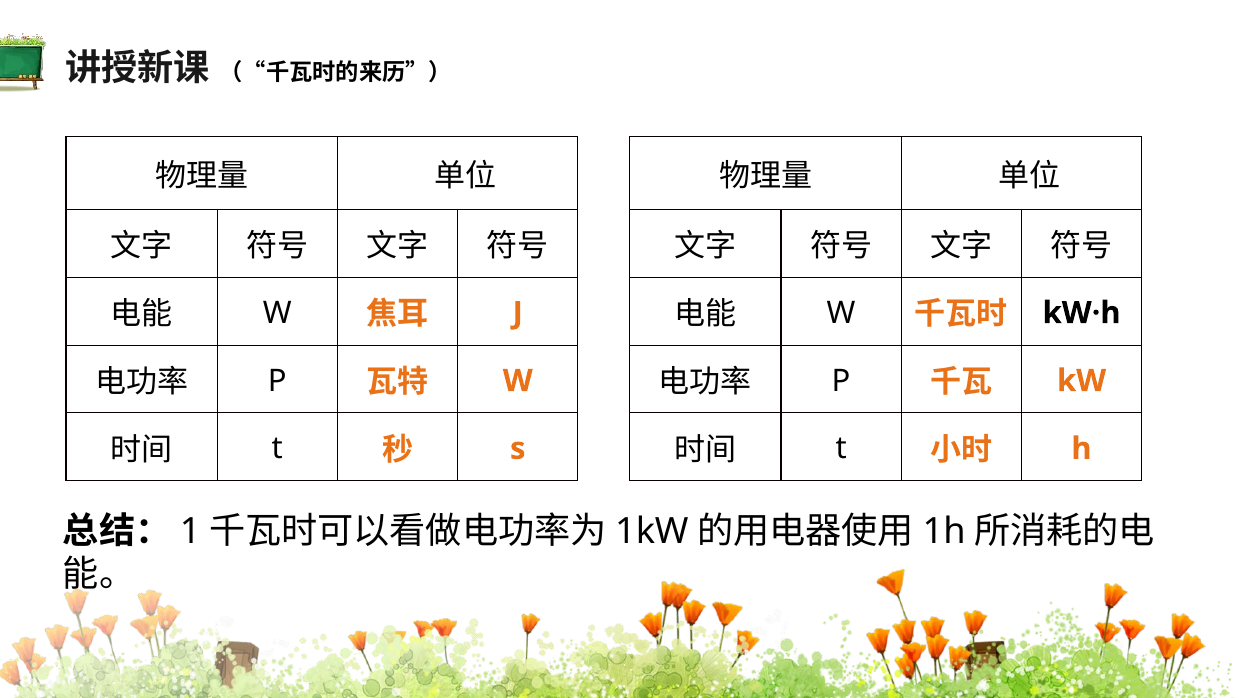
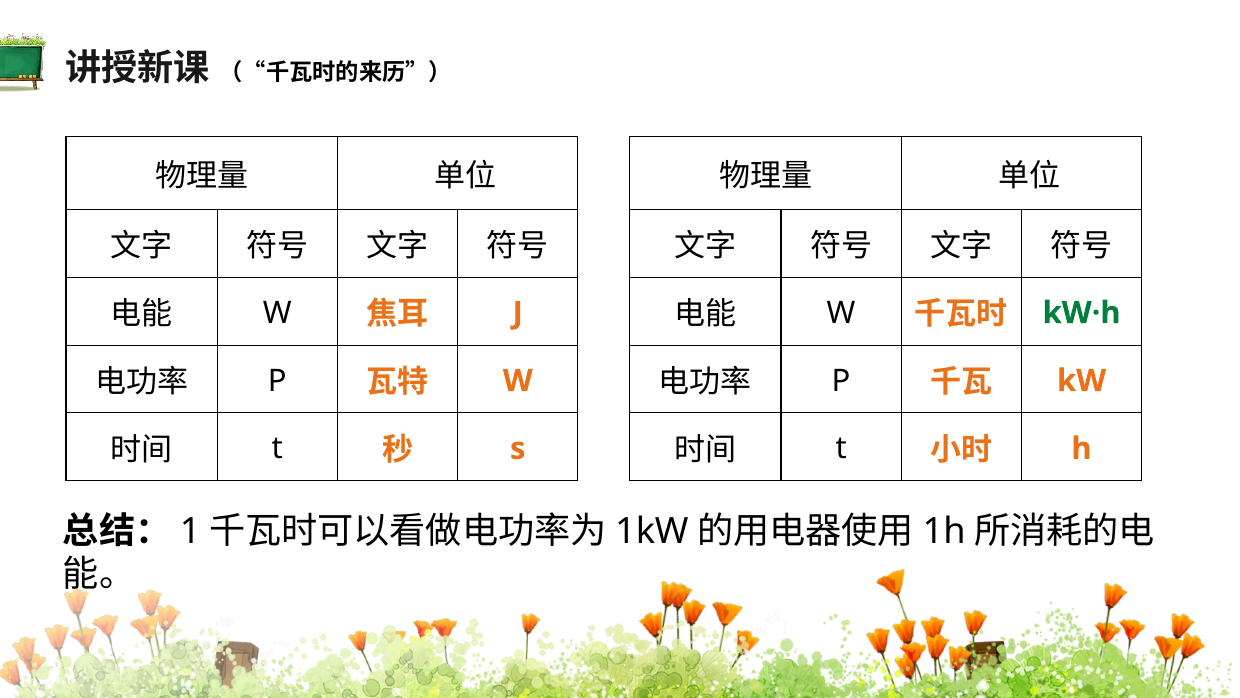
kW·h colour: black -> green
